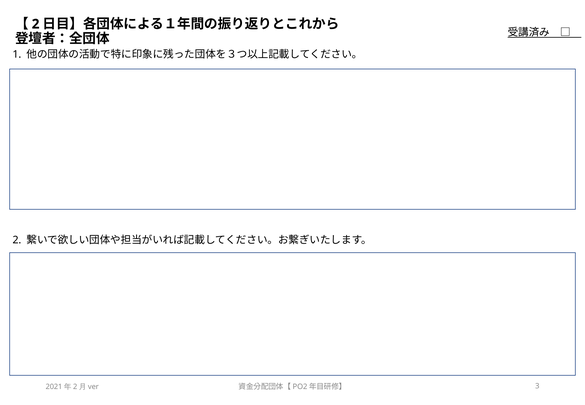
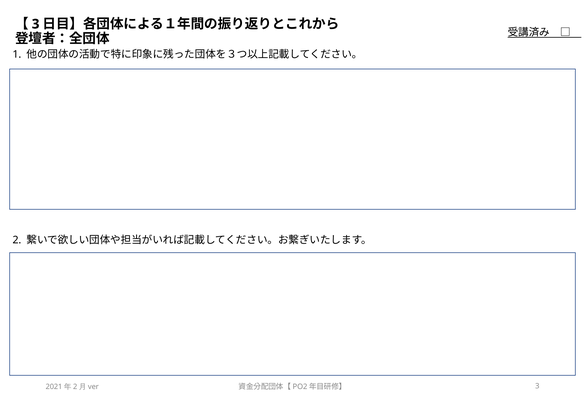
2 at (36, 24): 2 -> 3
